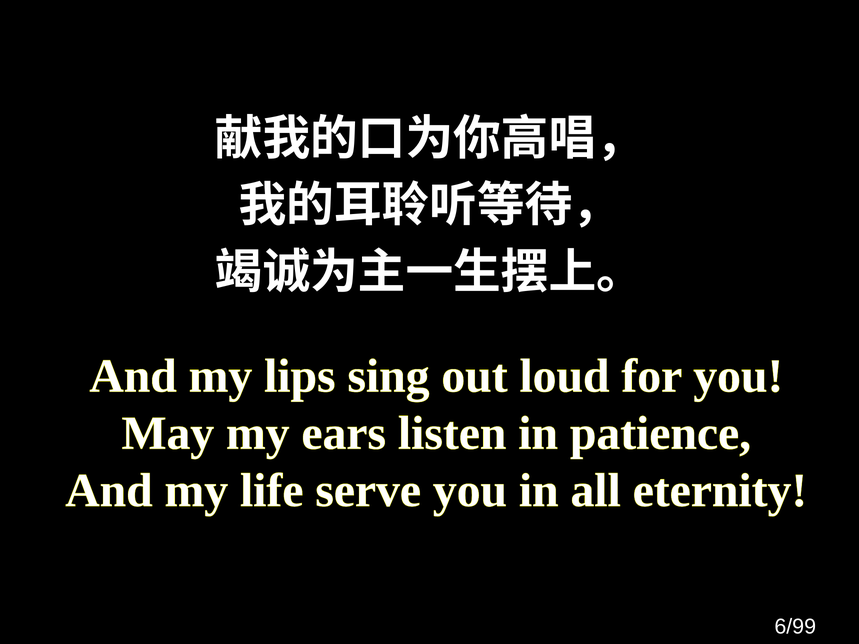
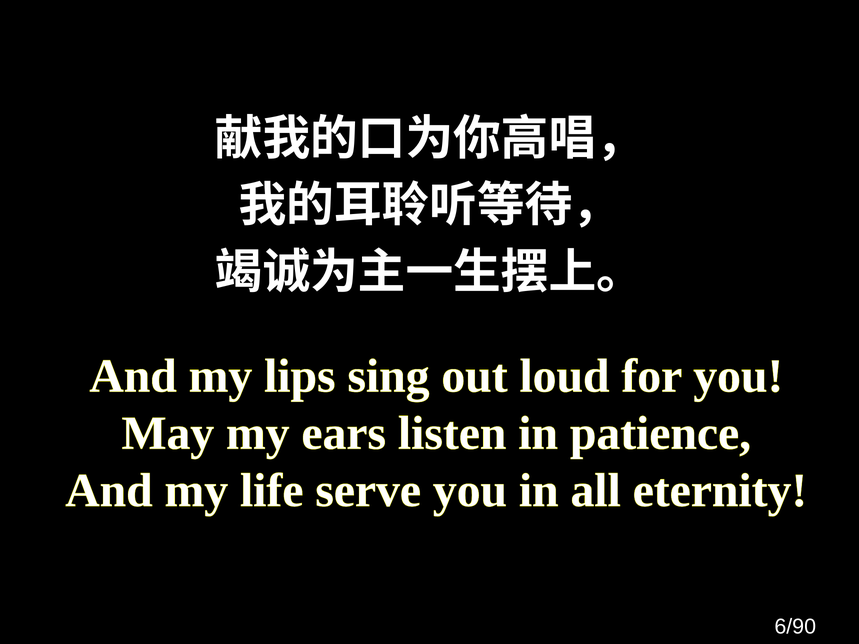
6/99: 6/99 -> 6/90
